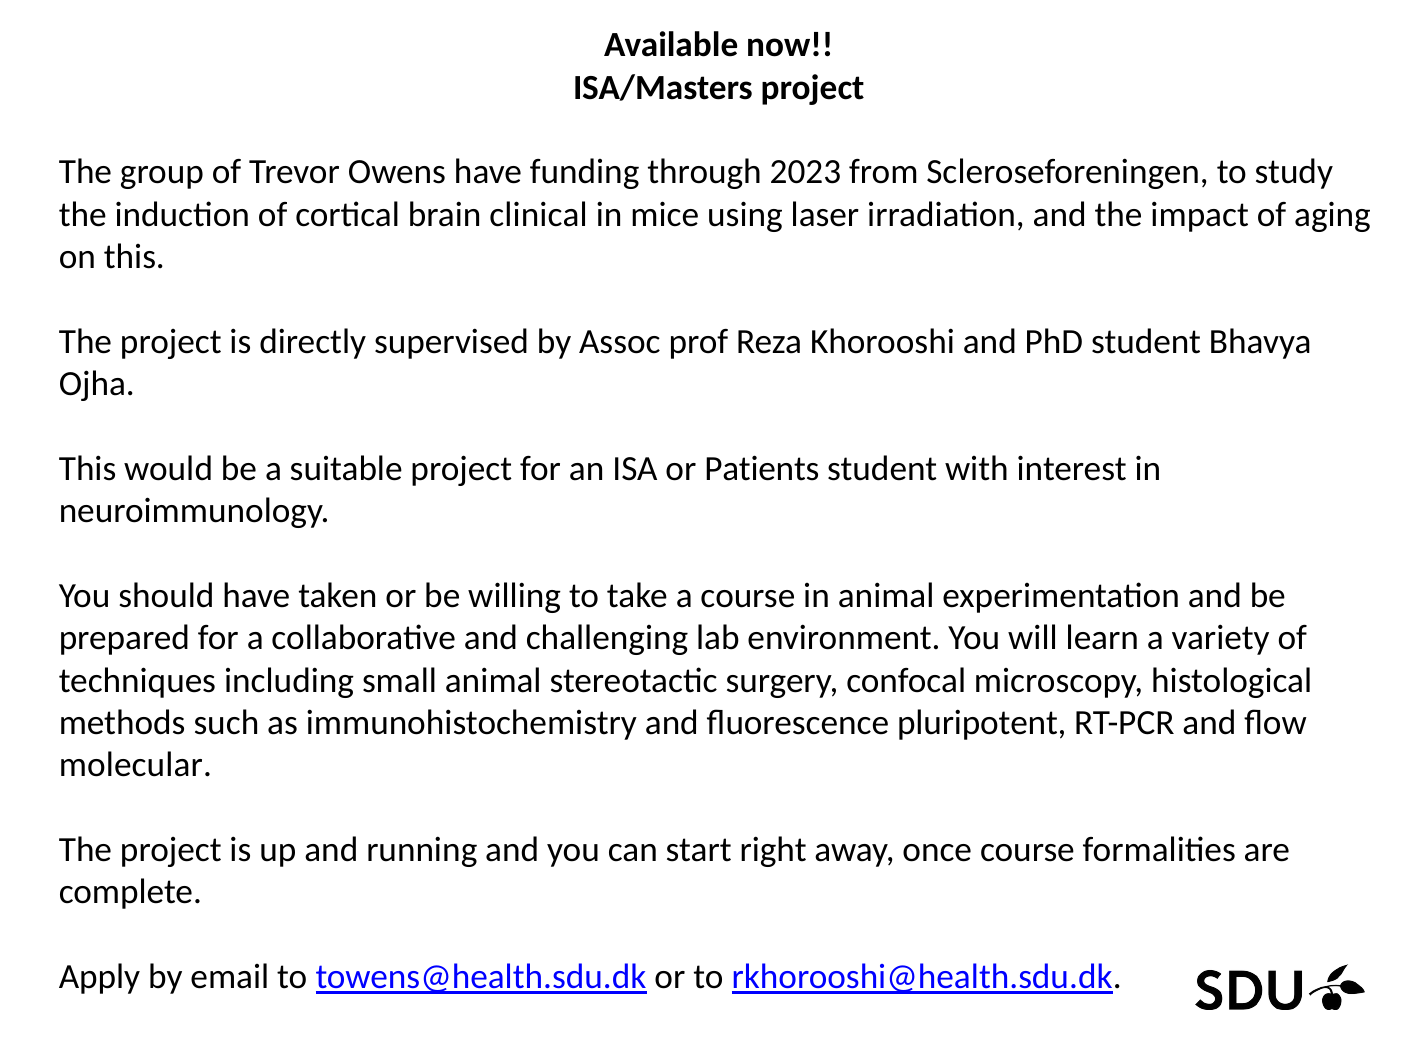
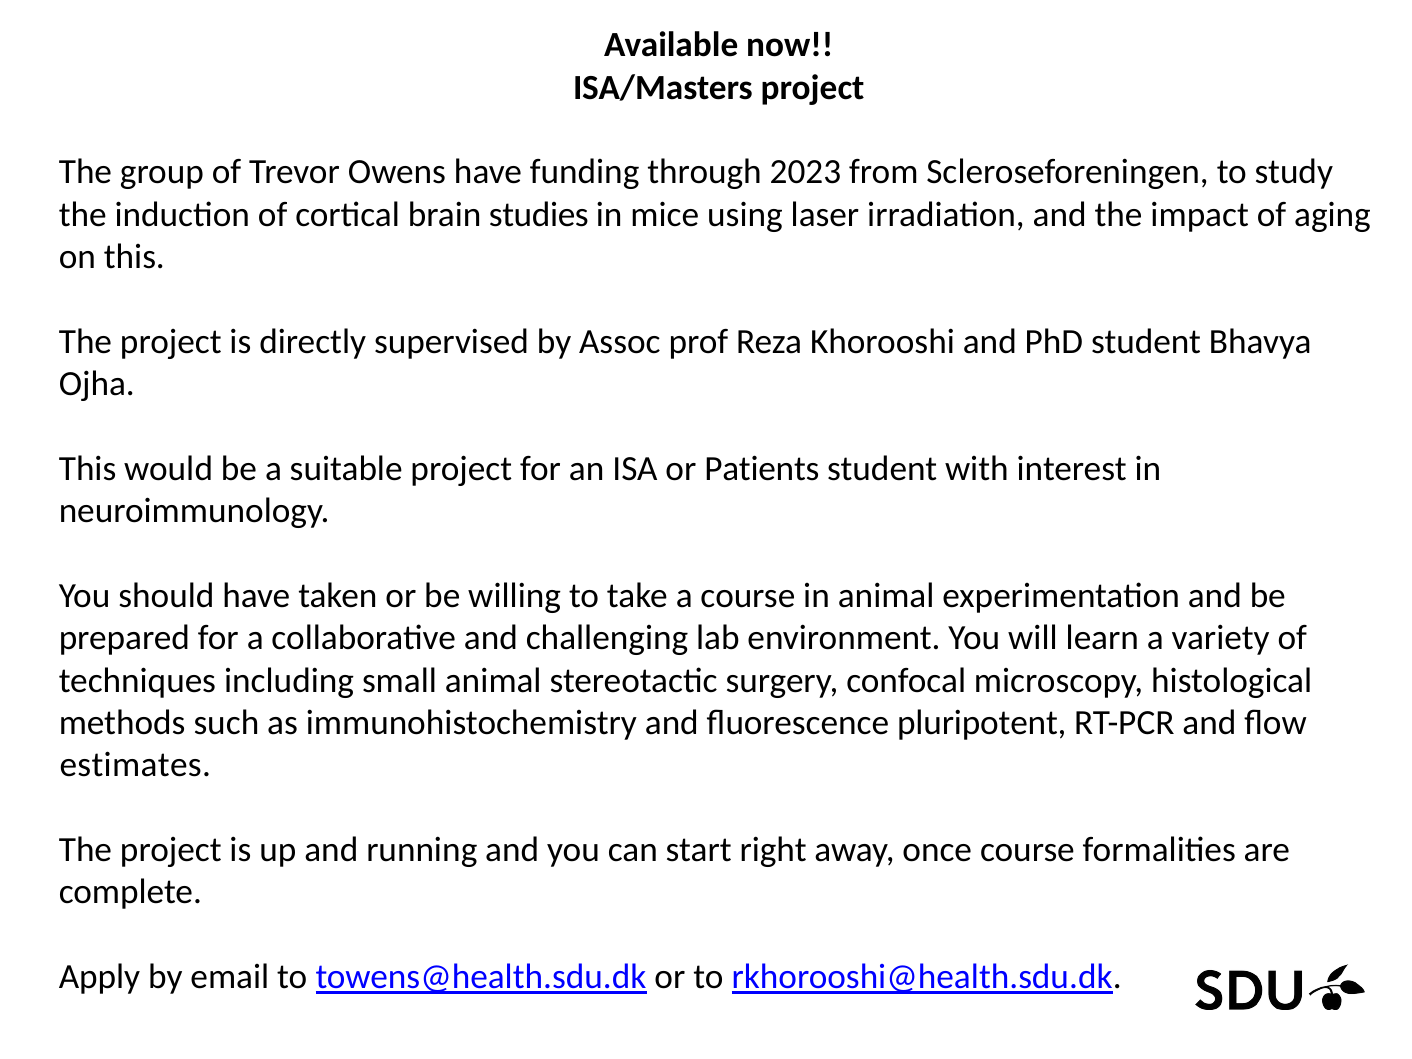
clinical: clinical -> studies
molecular: molecular -> estimates
